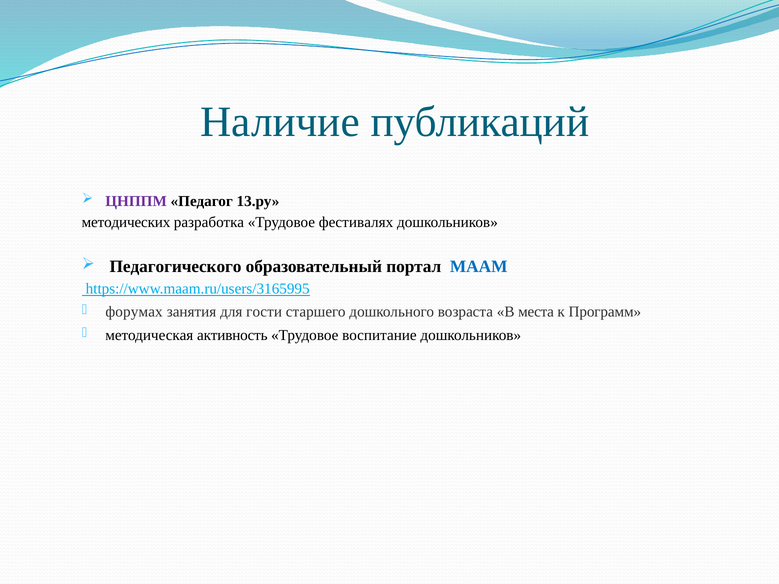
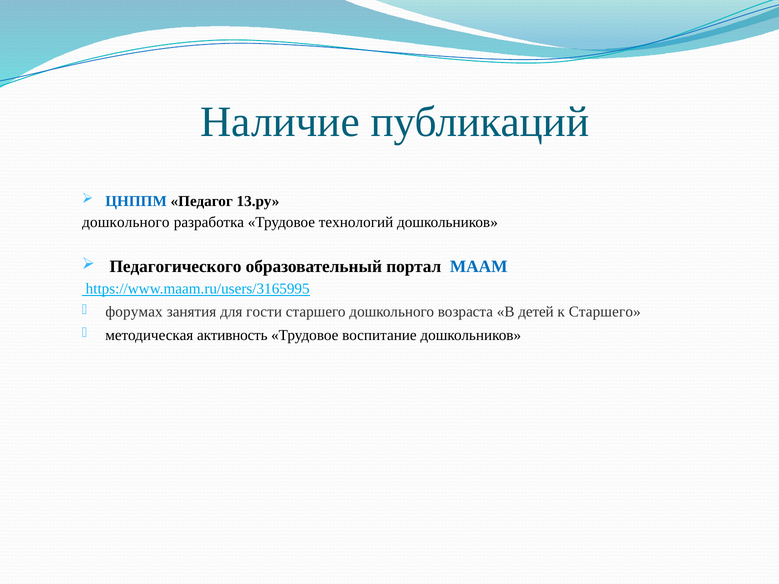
ЦНППМ colour: purple -> blue
методических at (126, 222): методических -> дошкольного
фестивалях: фестивалях -> технологий
места: места -> детей
к Программ: Программ -> Старшего
